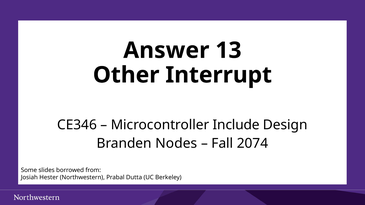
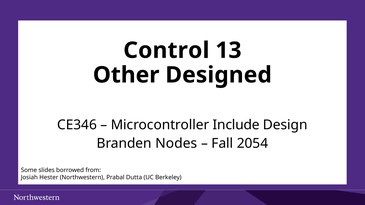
Answer: Answer -> Control
Interrupt: Interrupt -> Designed
2074: 2074 -> 2054
